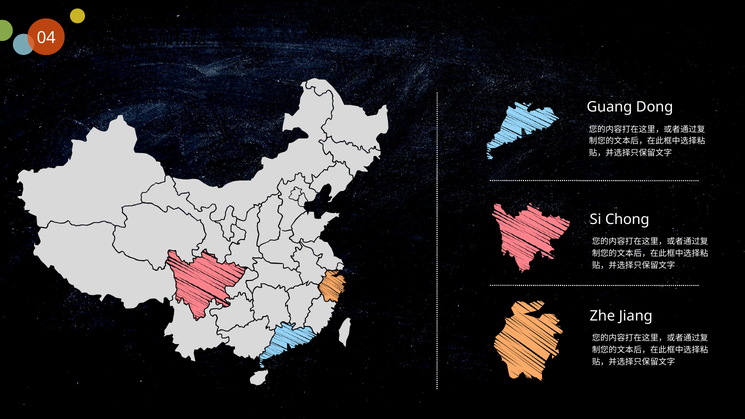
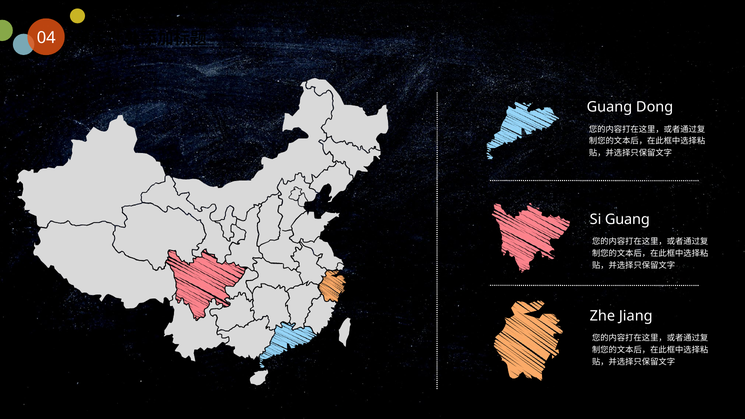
Si Chong: Chong -> Guang
